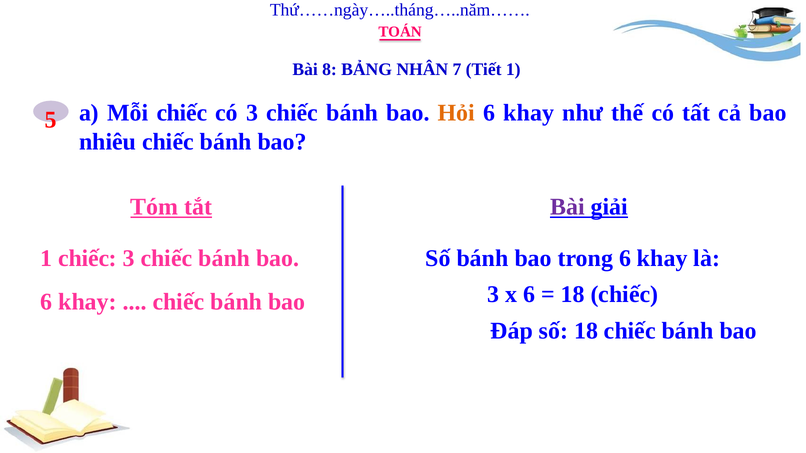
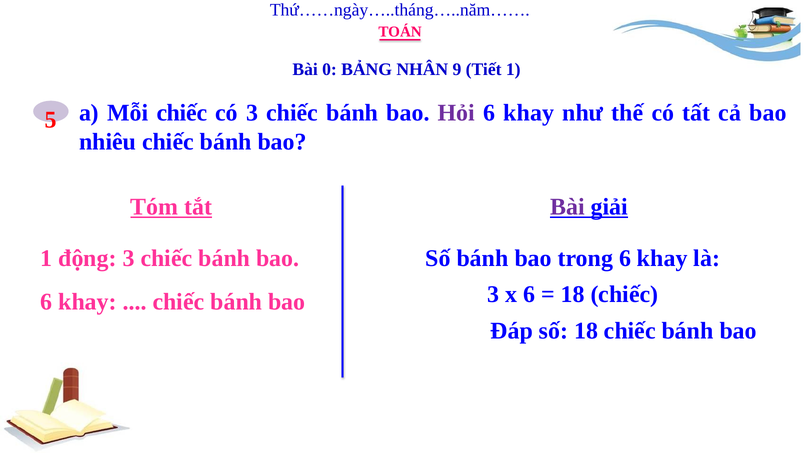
8: 8 -> 0
7: 7 -> 9
Hỏi colour: orange -> purple
1 chiếc: chiếc -> động
